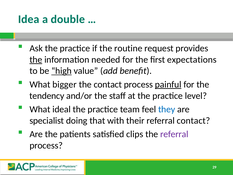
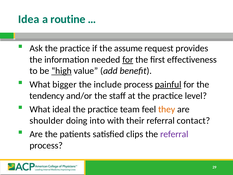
double: double -> routine
routine: routine -> assume
the at (36, 60) underline: present -> none
for at (128, 60) underline: none -> present
expectations: expectations -> effectiveness
the contact: contact -> include
they colour: blue -> orange
specialist: specialist -> shoulder
that: that -> into
